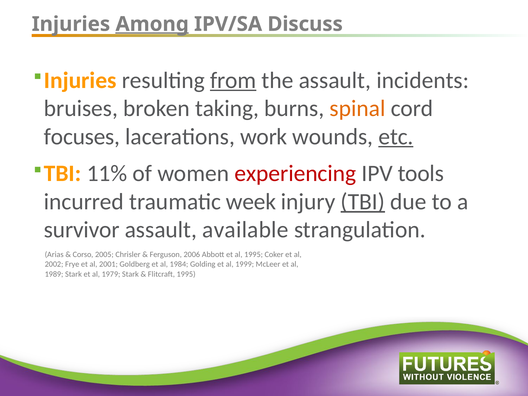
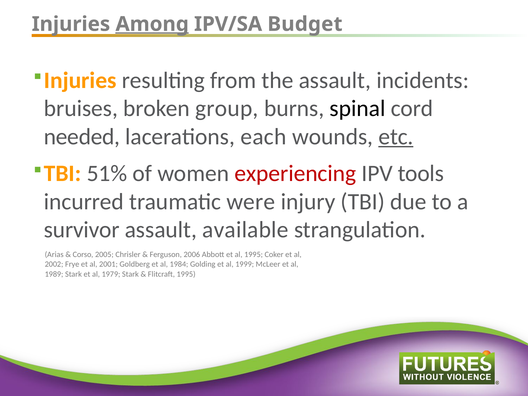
Discuss: Discuss -> Budget
from underline: present -> none
taking: taking -> group
spinal colour: orange -> black
focuses: focuses -> needed
work: work -> each
11%: 11% -> 51%
week: week -> were
TBI underline: present -> none
